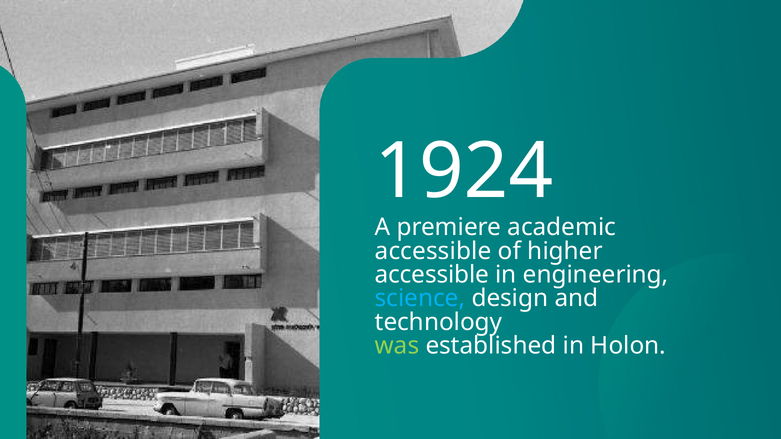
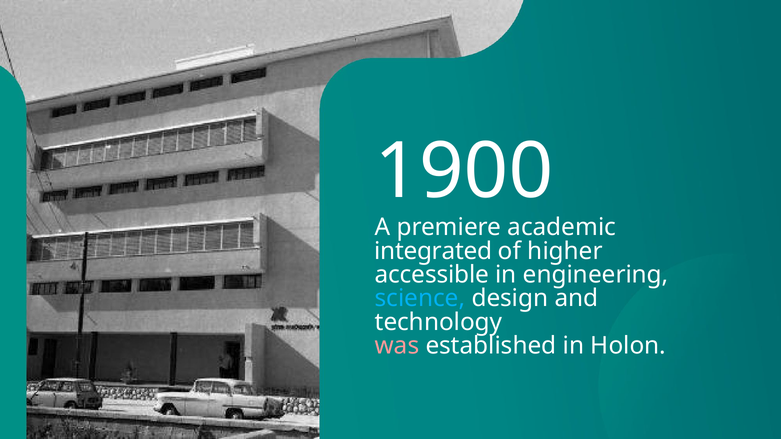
1924: 1924 -> 1900
accessible at (433, 251): accessible -> integrated
was colour: light green -> pink
